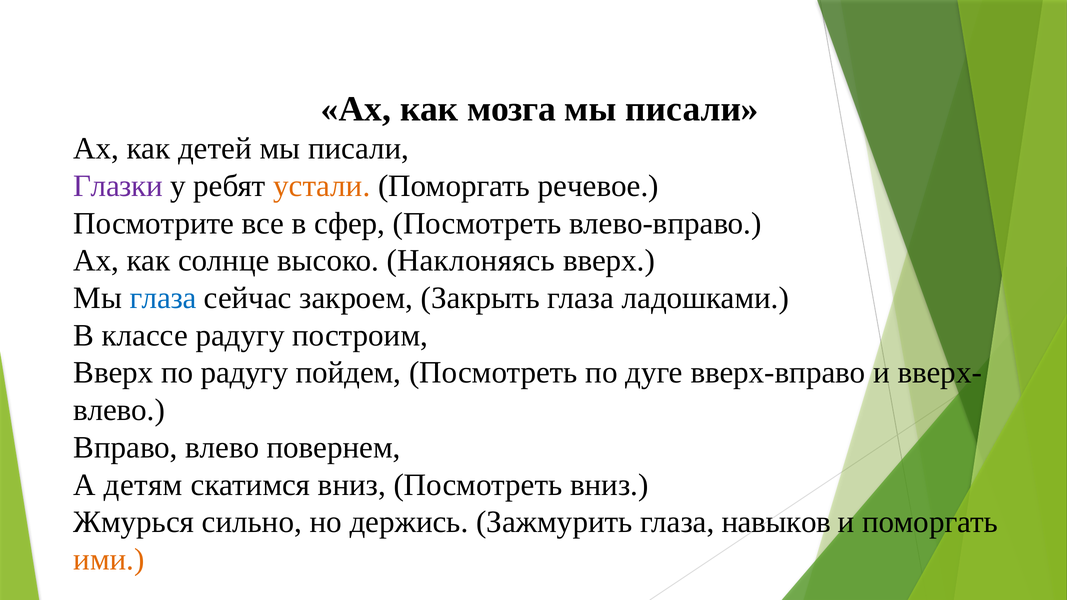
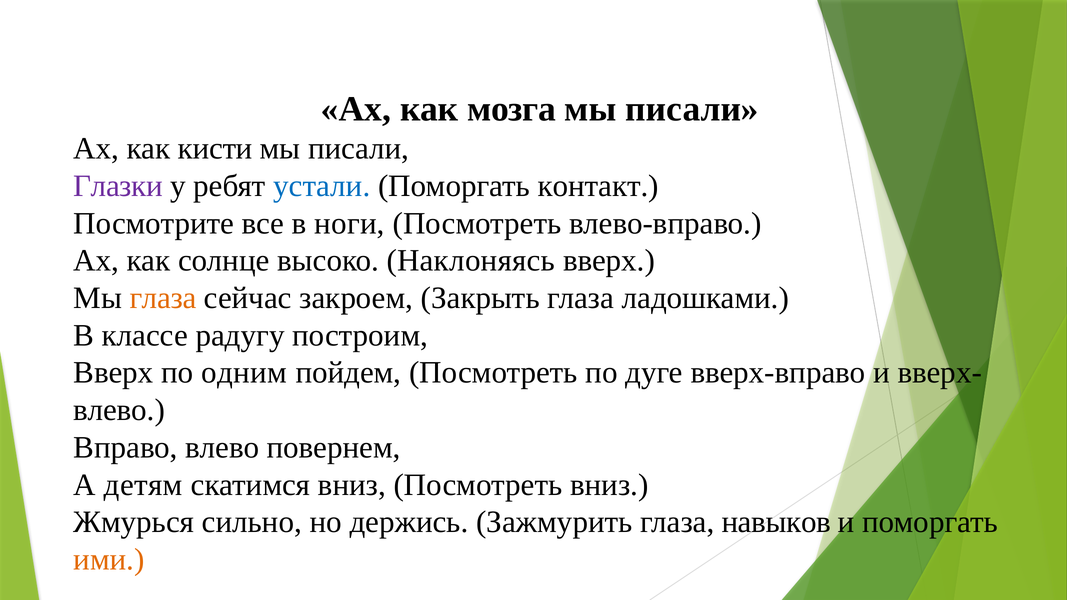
детей: детей -> кисти
устали colour: orange -> blue
речевое: речевое -> контакт
сфер: сфер -> ноги
глаза at (163, 298) colour: blue -> orange
по радугу: радугу -> одним
